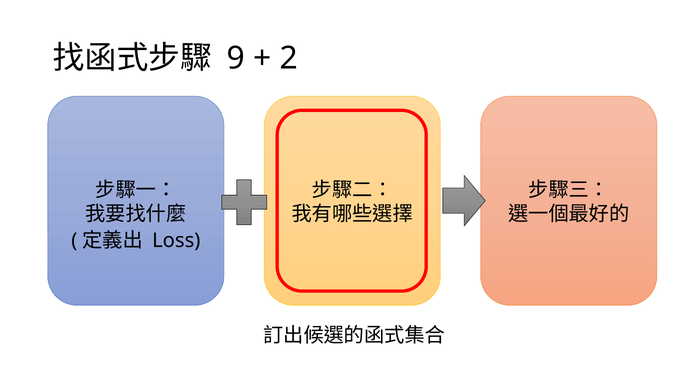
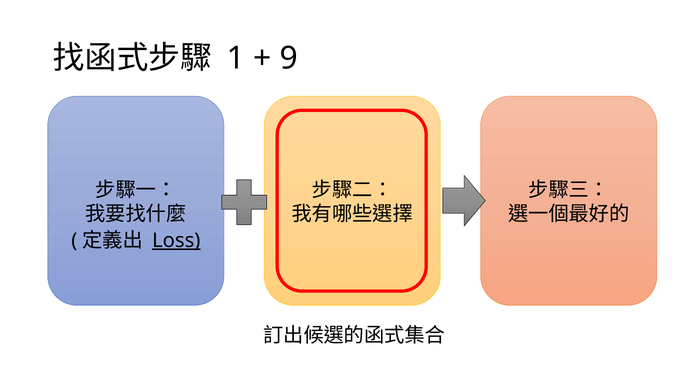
9: 9 -> 1
2: 2 -> 9
Loss underline: none -> present
